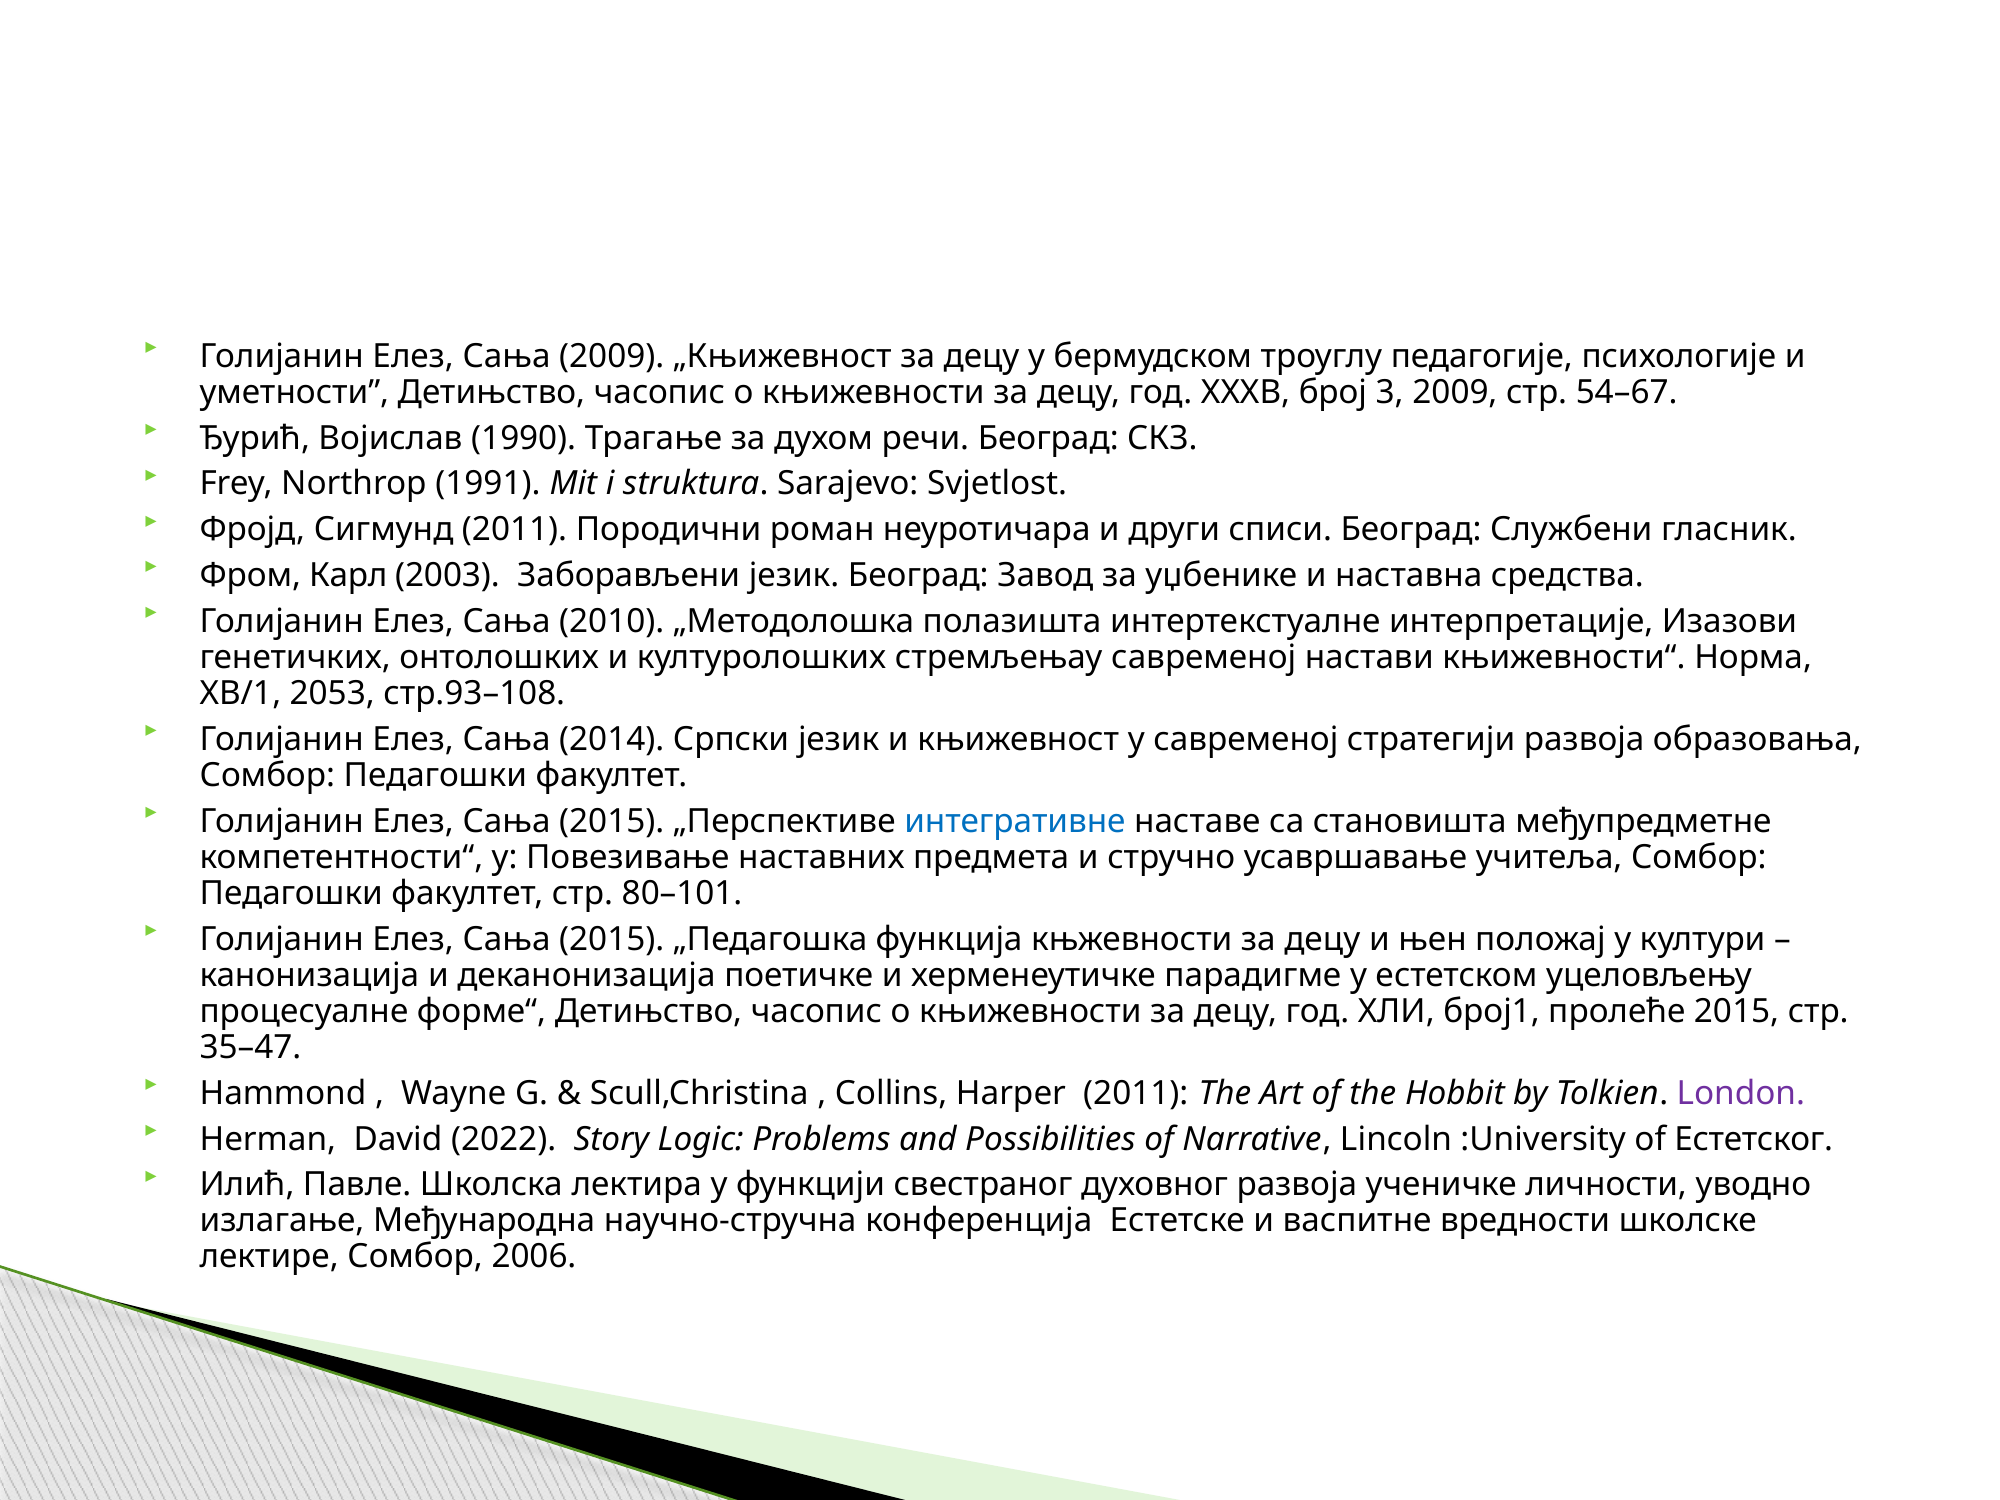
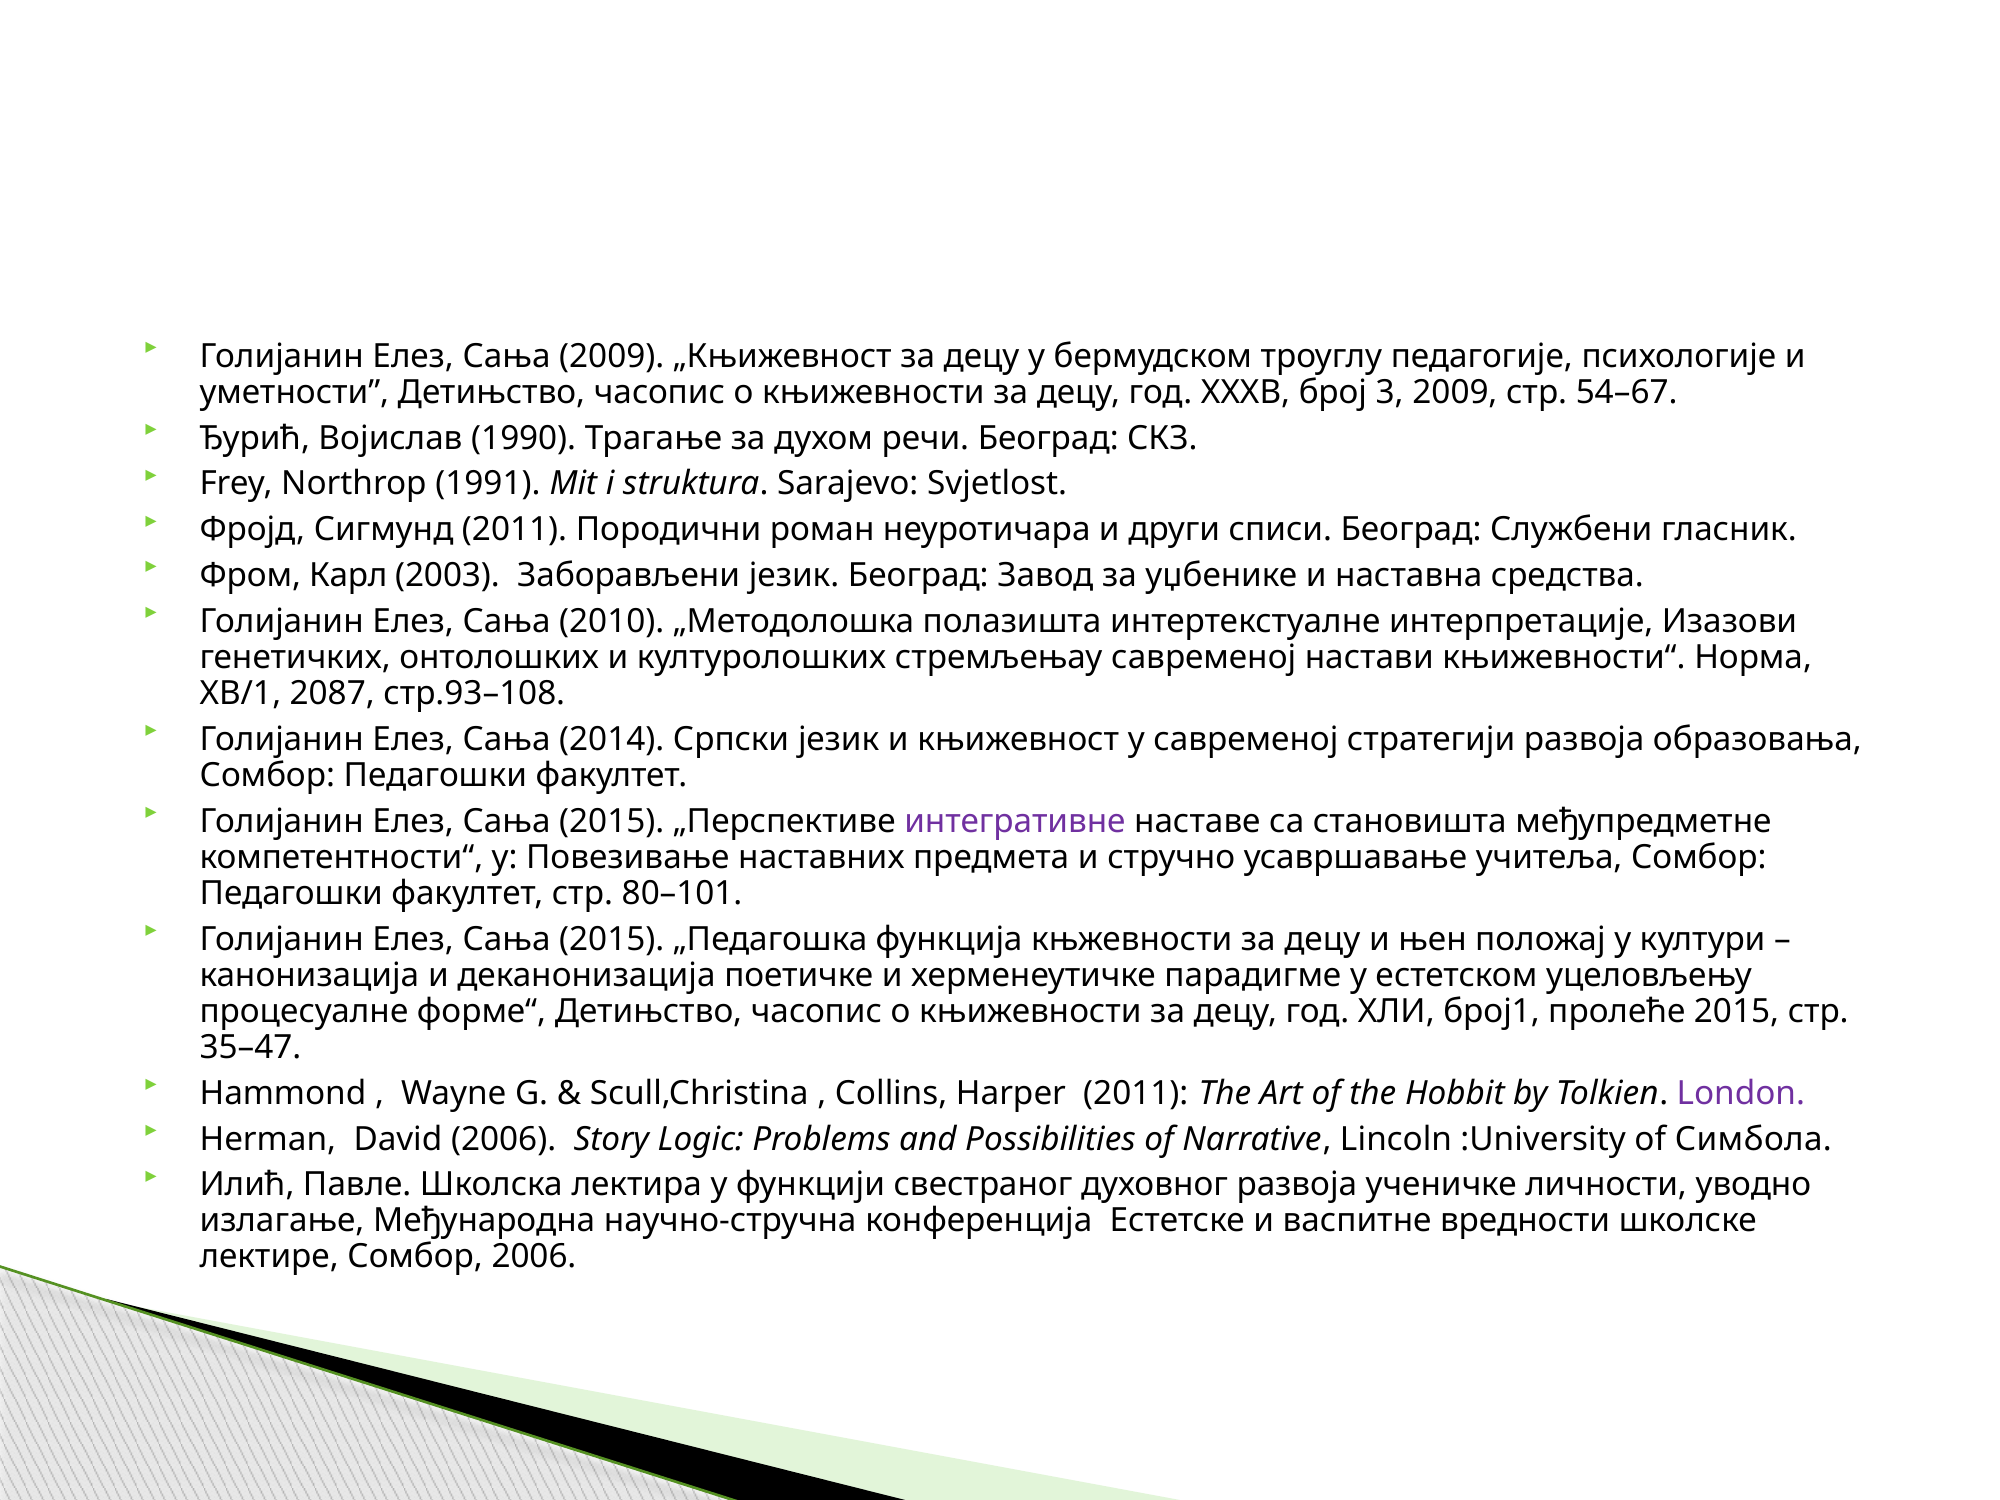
2053: 2053 -> 2087
интегративне colour: blue -> purple
David 2022: 2022 -> 2006
Естетског: Естетског -> Симбола
